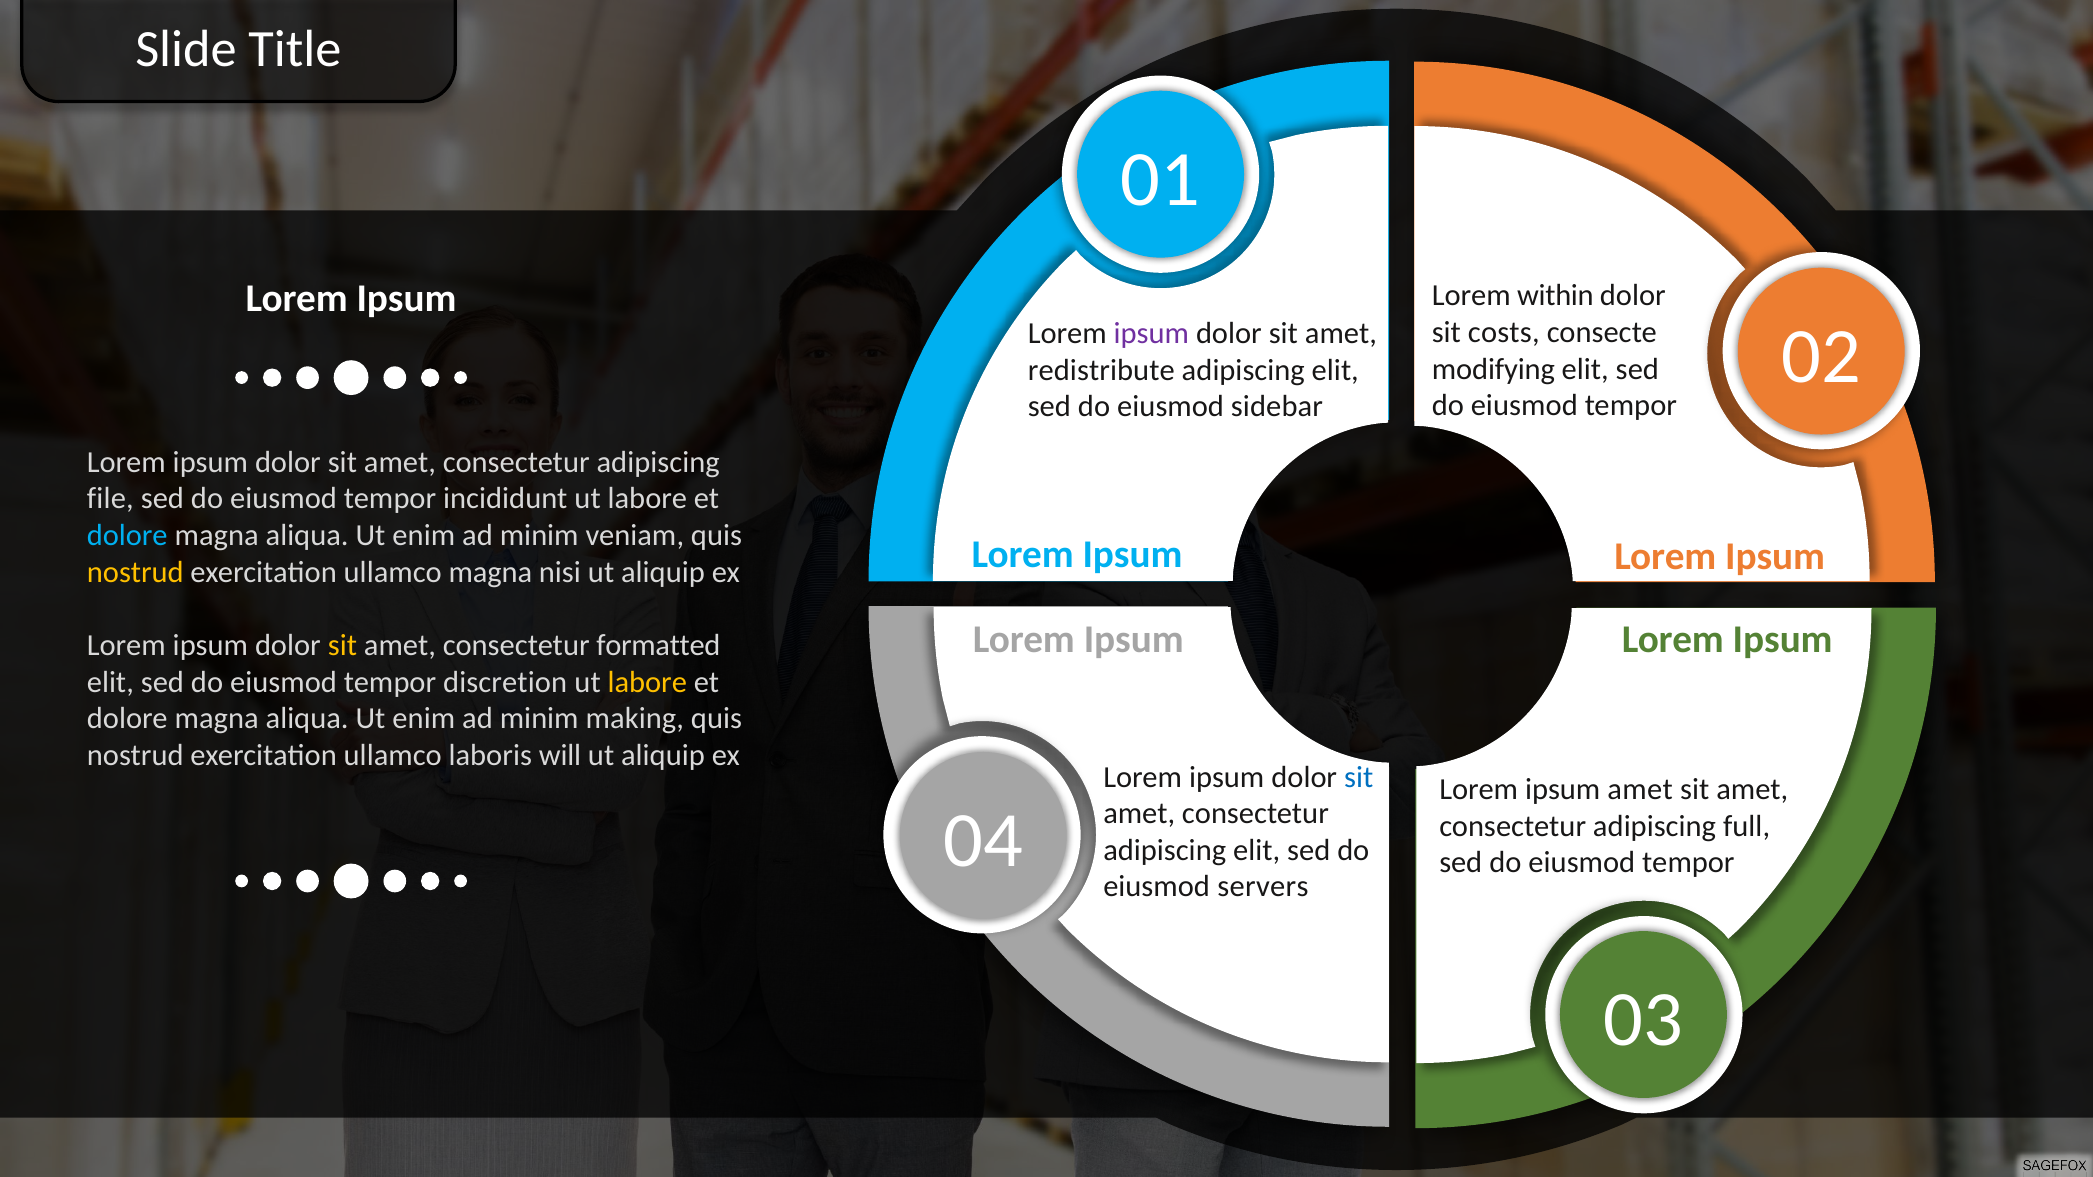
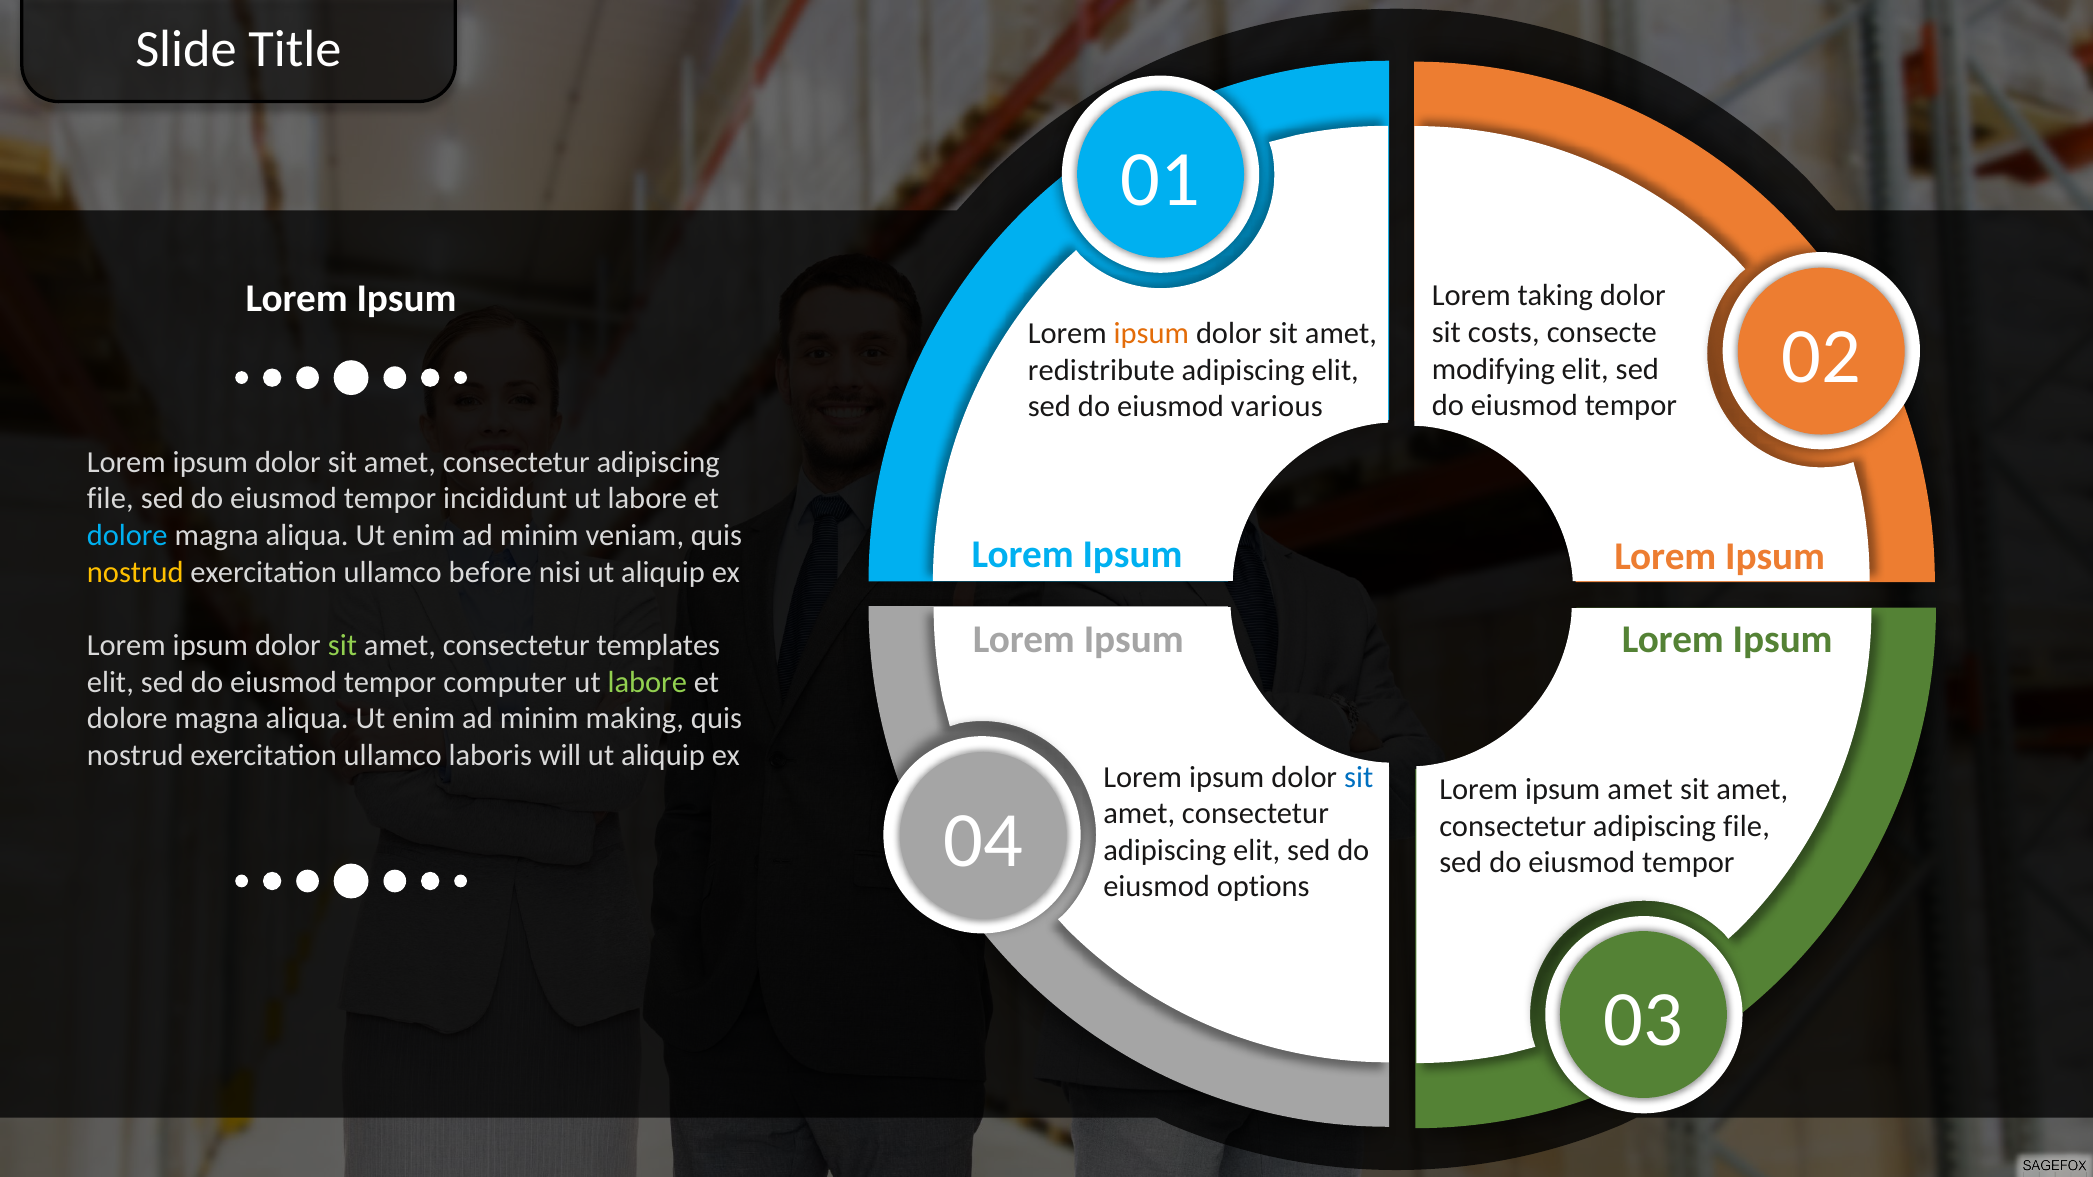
within: within -> taking
ipsum at (1151, 334) colour: purple -> orange
sidebar: sidebar -> various
ullamco magna: magna -> before
sit at (342, 646) colour: yellow -> light green
formatted: formatted -> templates
discretion: discretion -> computer
labore at (647, 682) colour: yellow -> light green
full at (1747, 826): full -> file
servers: servers -> options
